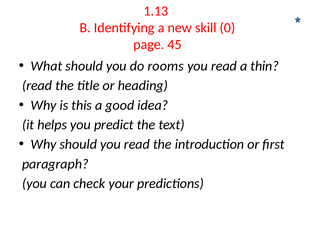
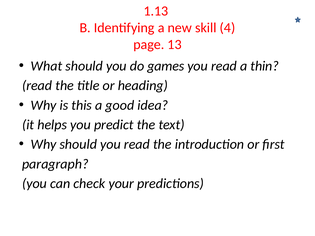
0: 0 -> 4
45: 45 -> 13
rooms: rooms -> games
